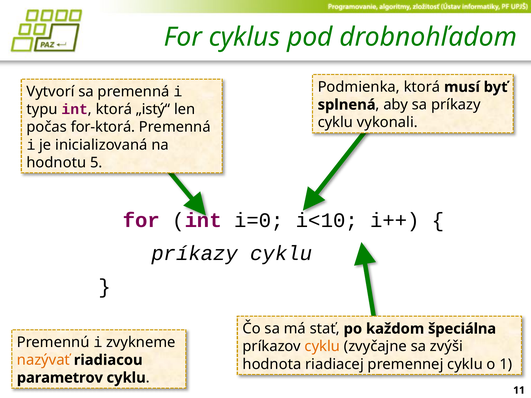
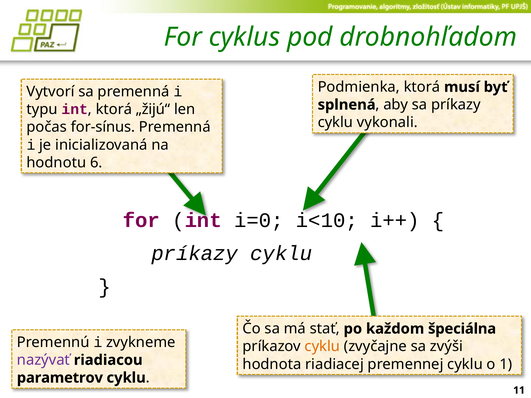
„istý“: „istý“ -> „žijú“
for-ktorá: for-ktorá -> for-sínus
5: 5 -> 6
nazývať colour: orange -> purple
